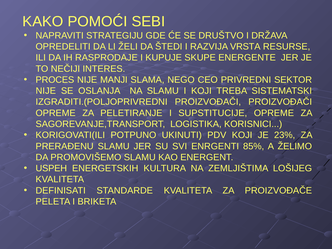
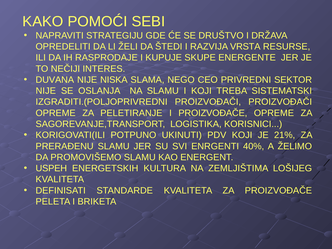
PROCES: PROCES -> DUVANA
MANJI: MANJI -> NISKA
I SUPSTITUCIJE: SUPSTITUCIJE -> PROIZVOĐAČE
23%: 23% -> 21%
85%: 85% -> 40%
